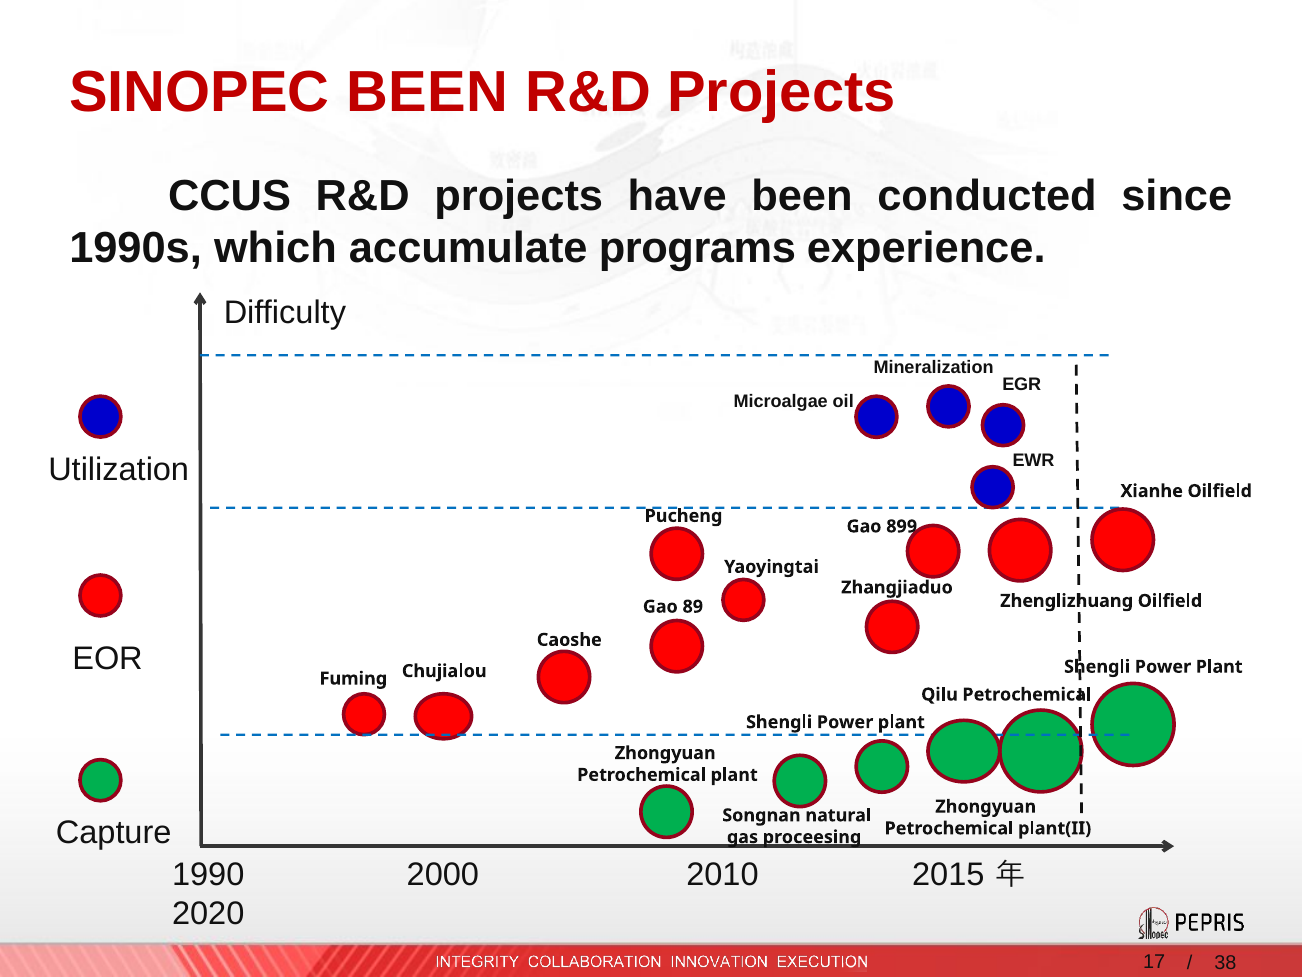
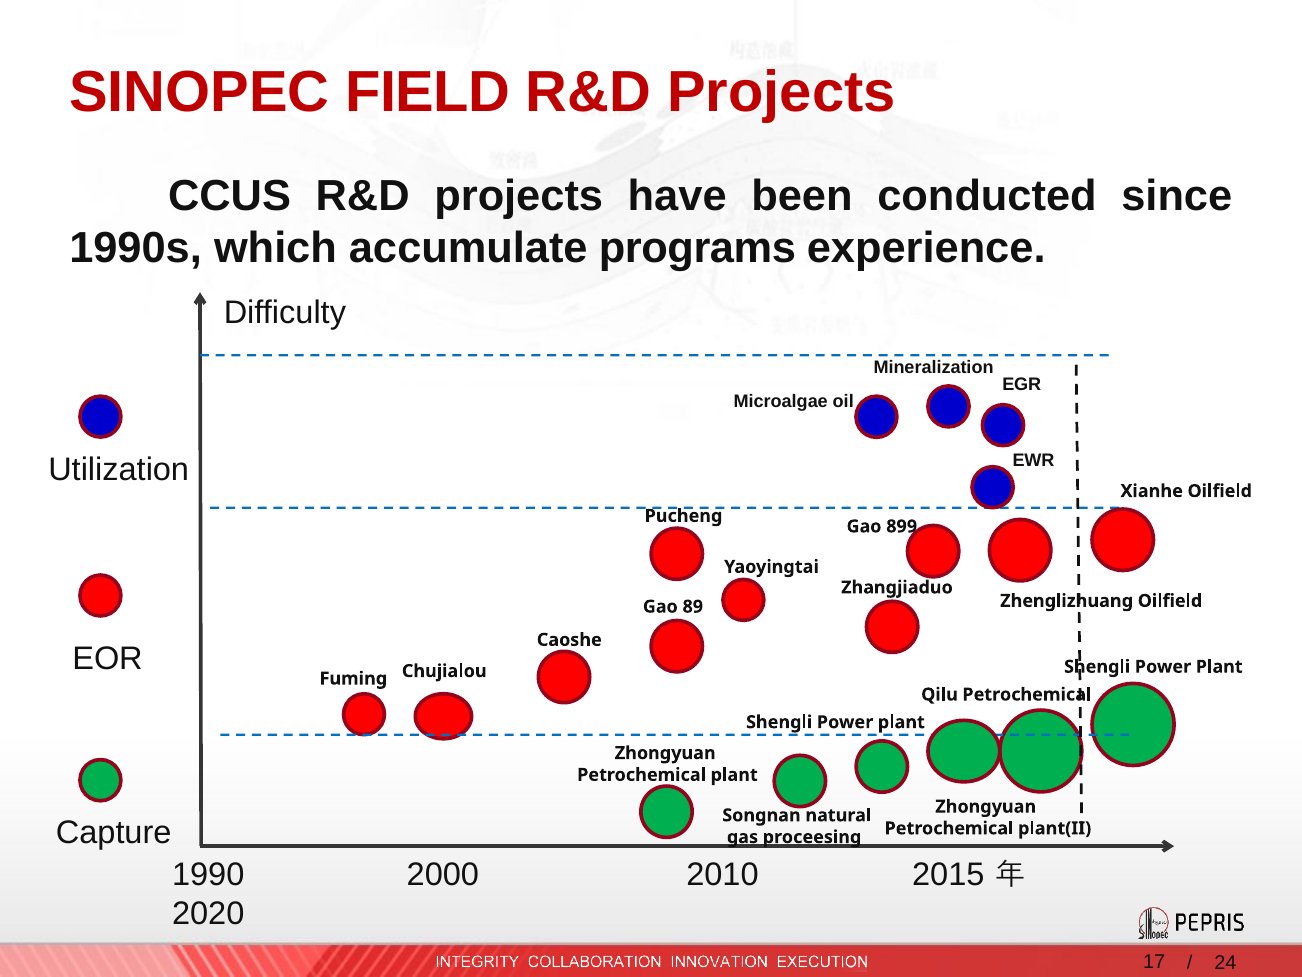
SINOPEC BEEN: BEEN -> FIELD
38: 38 -> 24
